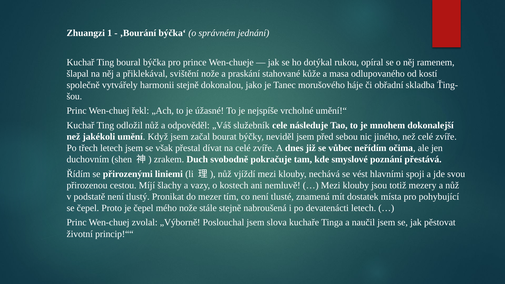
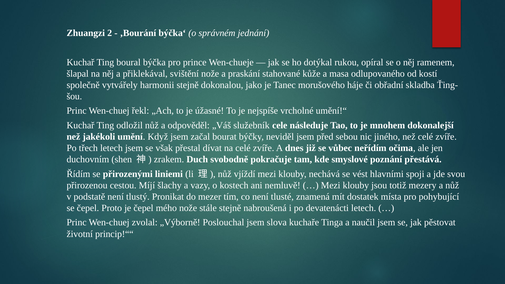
1: 1 -> 2
